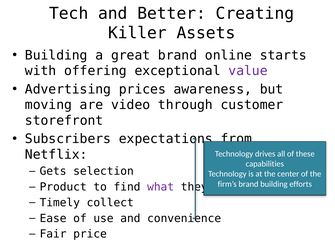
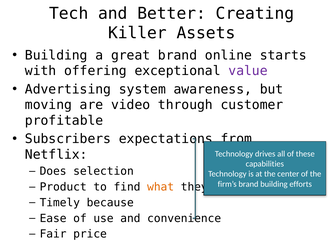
prices: prices -> system
storefront: storefront -> profitable
Gets: Gets -> Does
what colour: purple -> orange
collect: collect -> because
